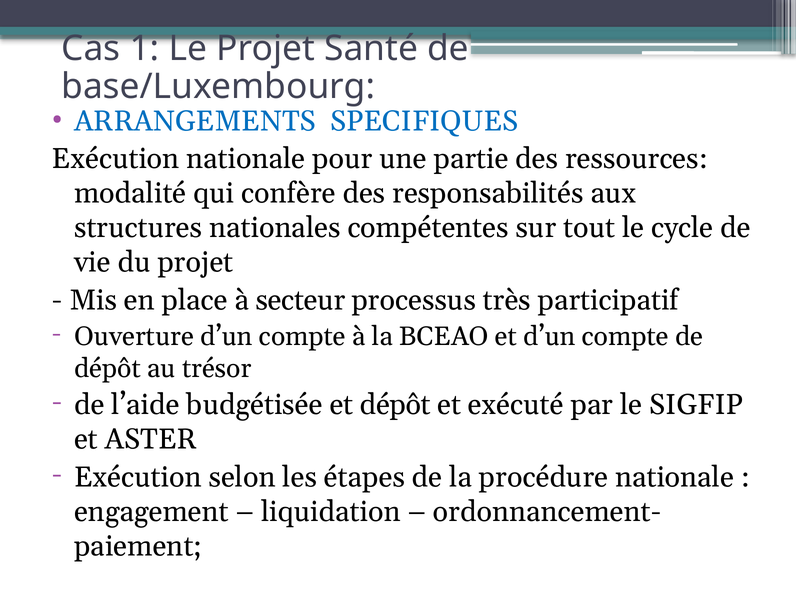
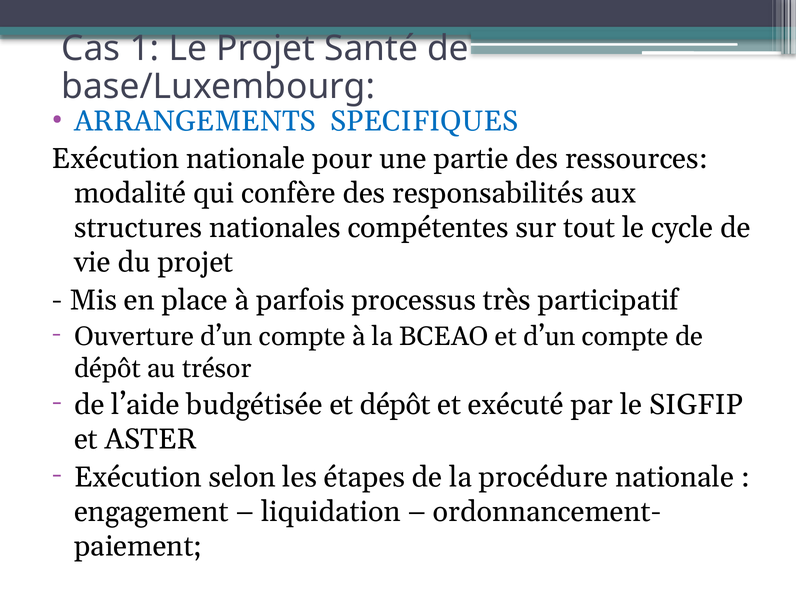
secteur: secteur -> parfois
